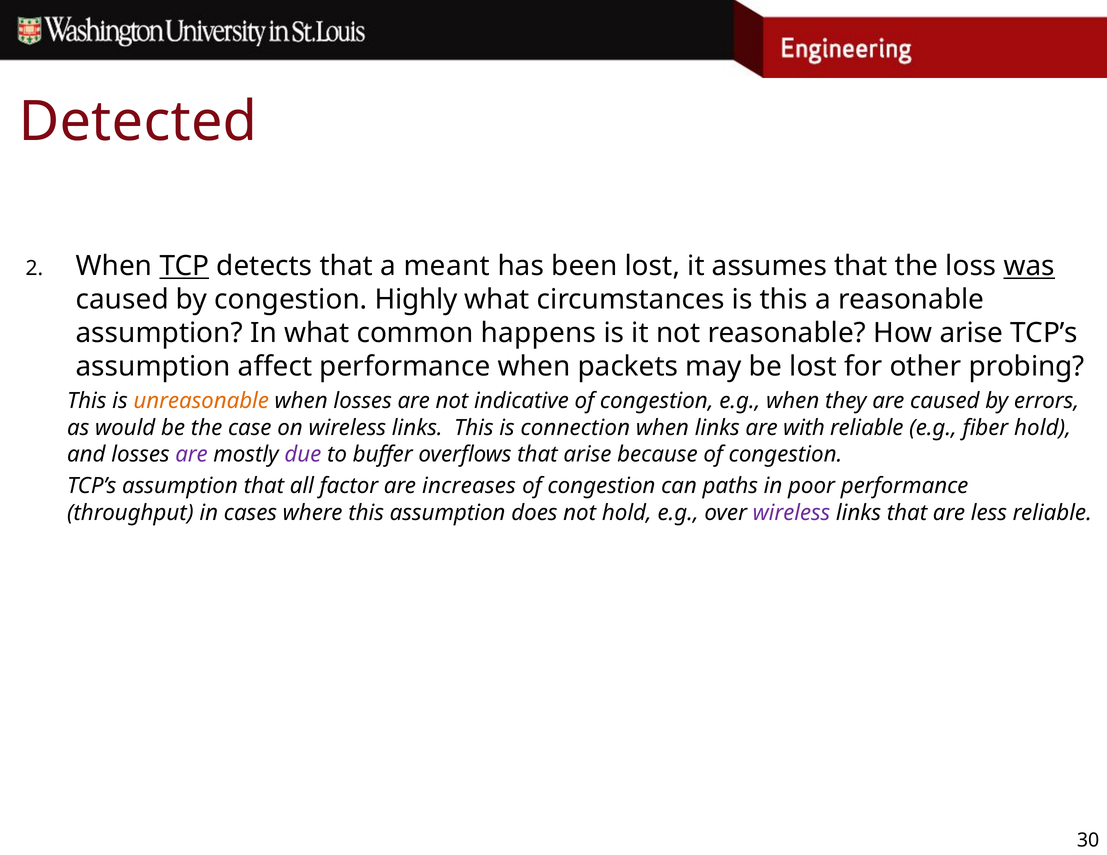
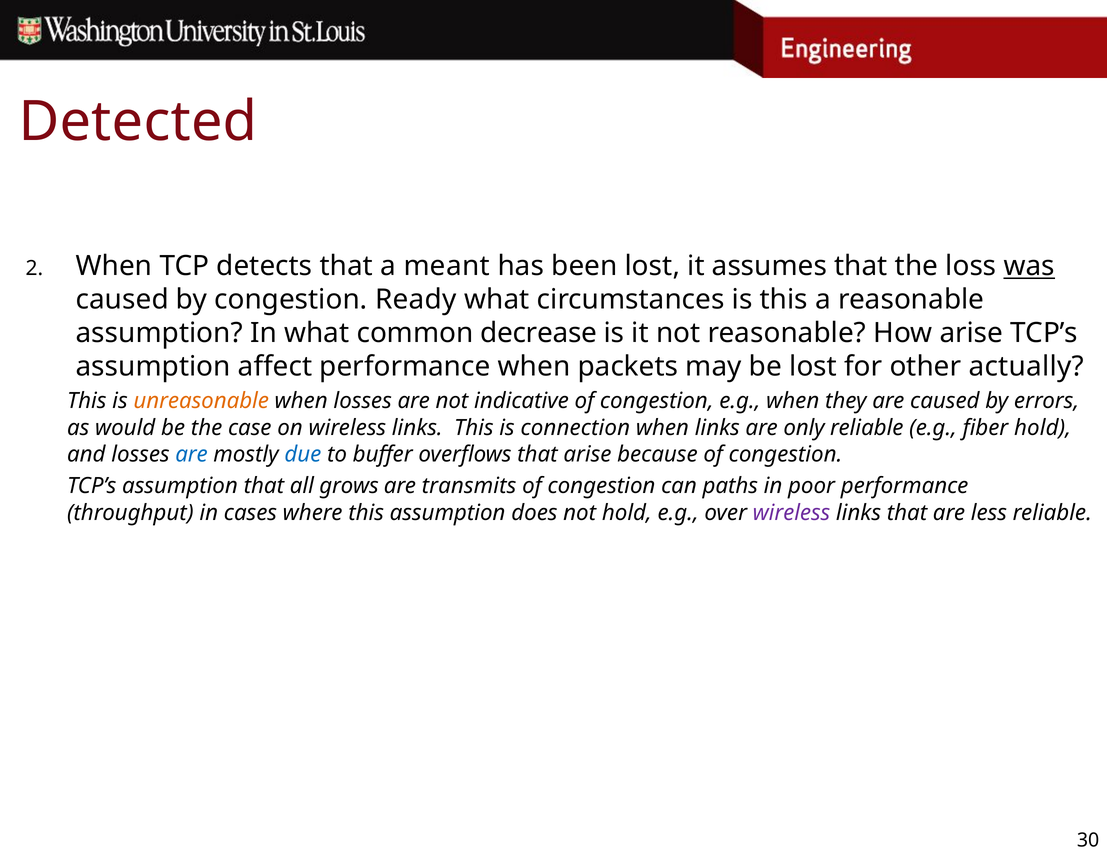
TCP underline: present -> none
Highly: Highly -> Ready
happens: happens -> decrease
probing: probing -> actually
with: with -> only
are at (192, 455) colour: purple -> blue
due colour: purple -> blue
factor: factor -> grows
increases: increases -> transmits
